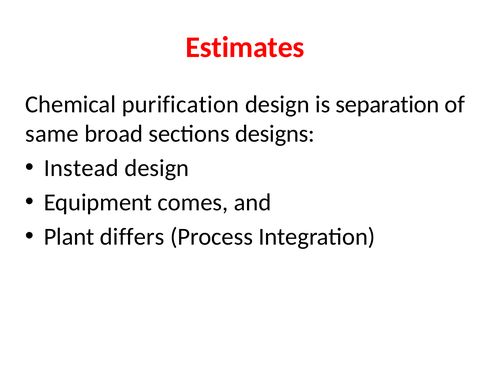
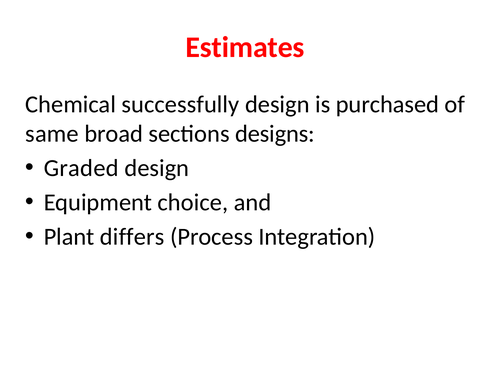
purification: purification -> successfully
separation: separation -> purchased
Instead: Instead -> Graded
comes: comes -> choice
